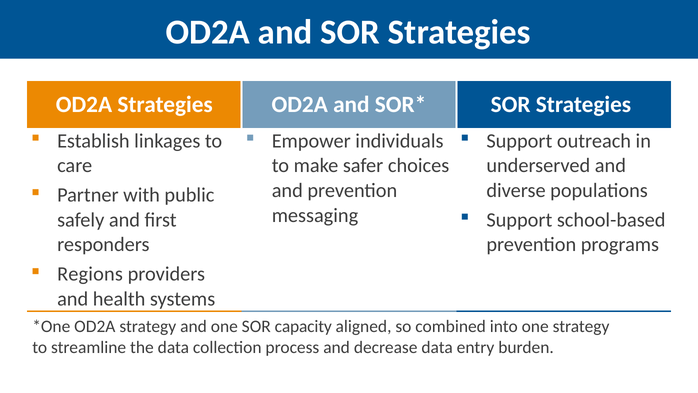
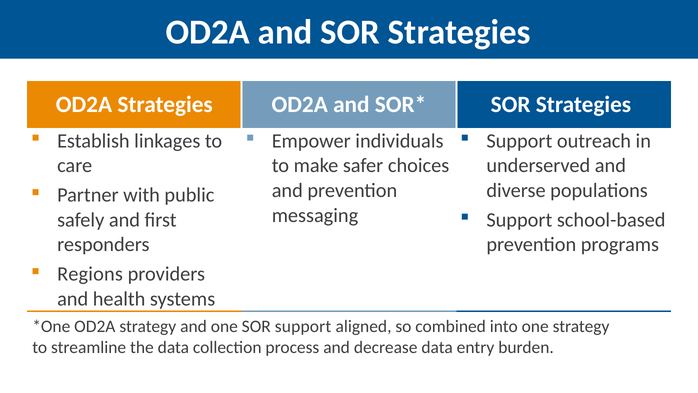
SOR capacity: capacity -> support
